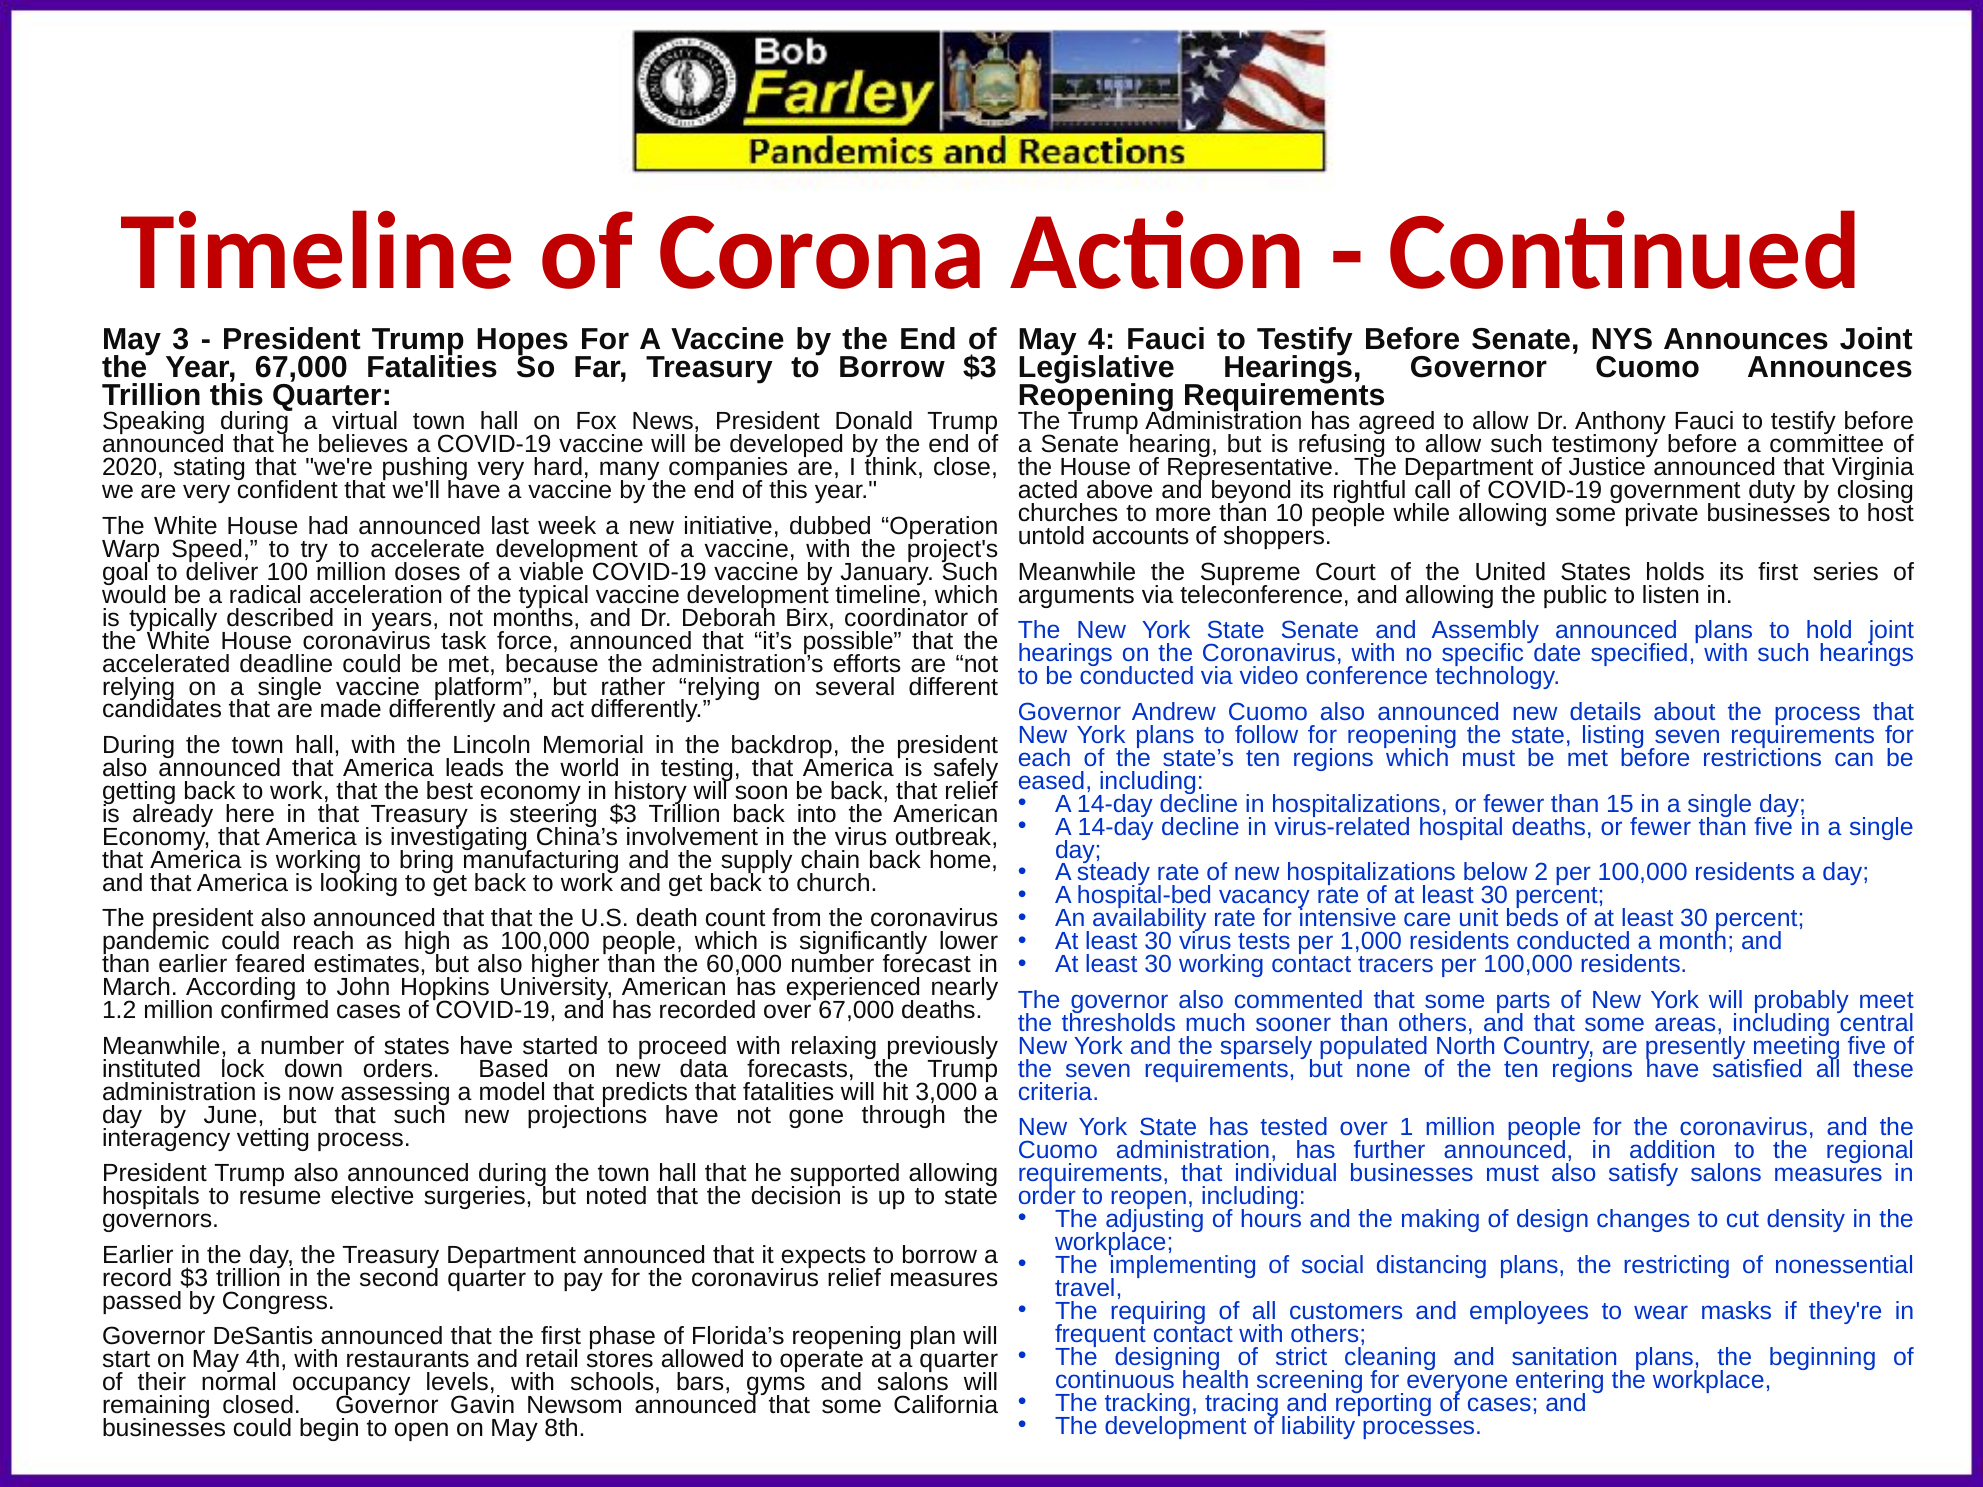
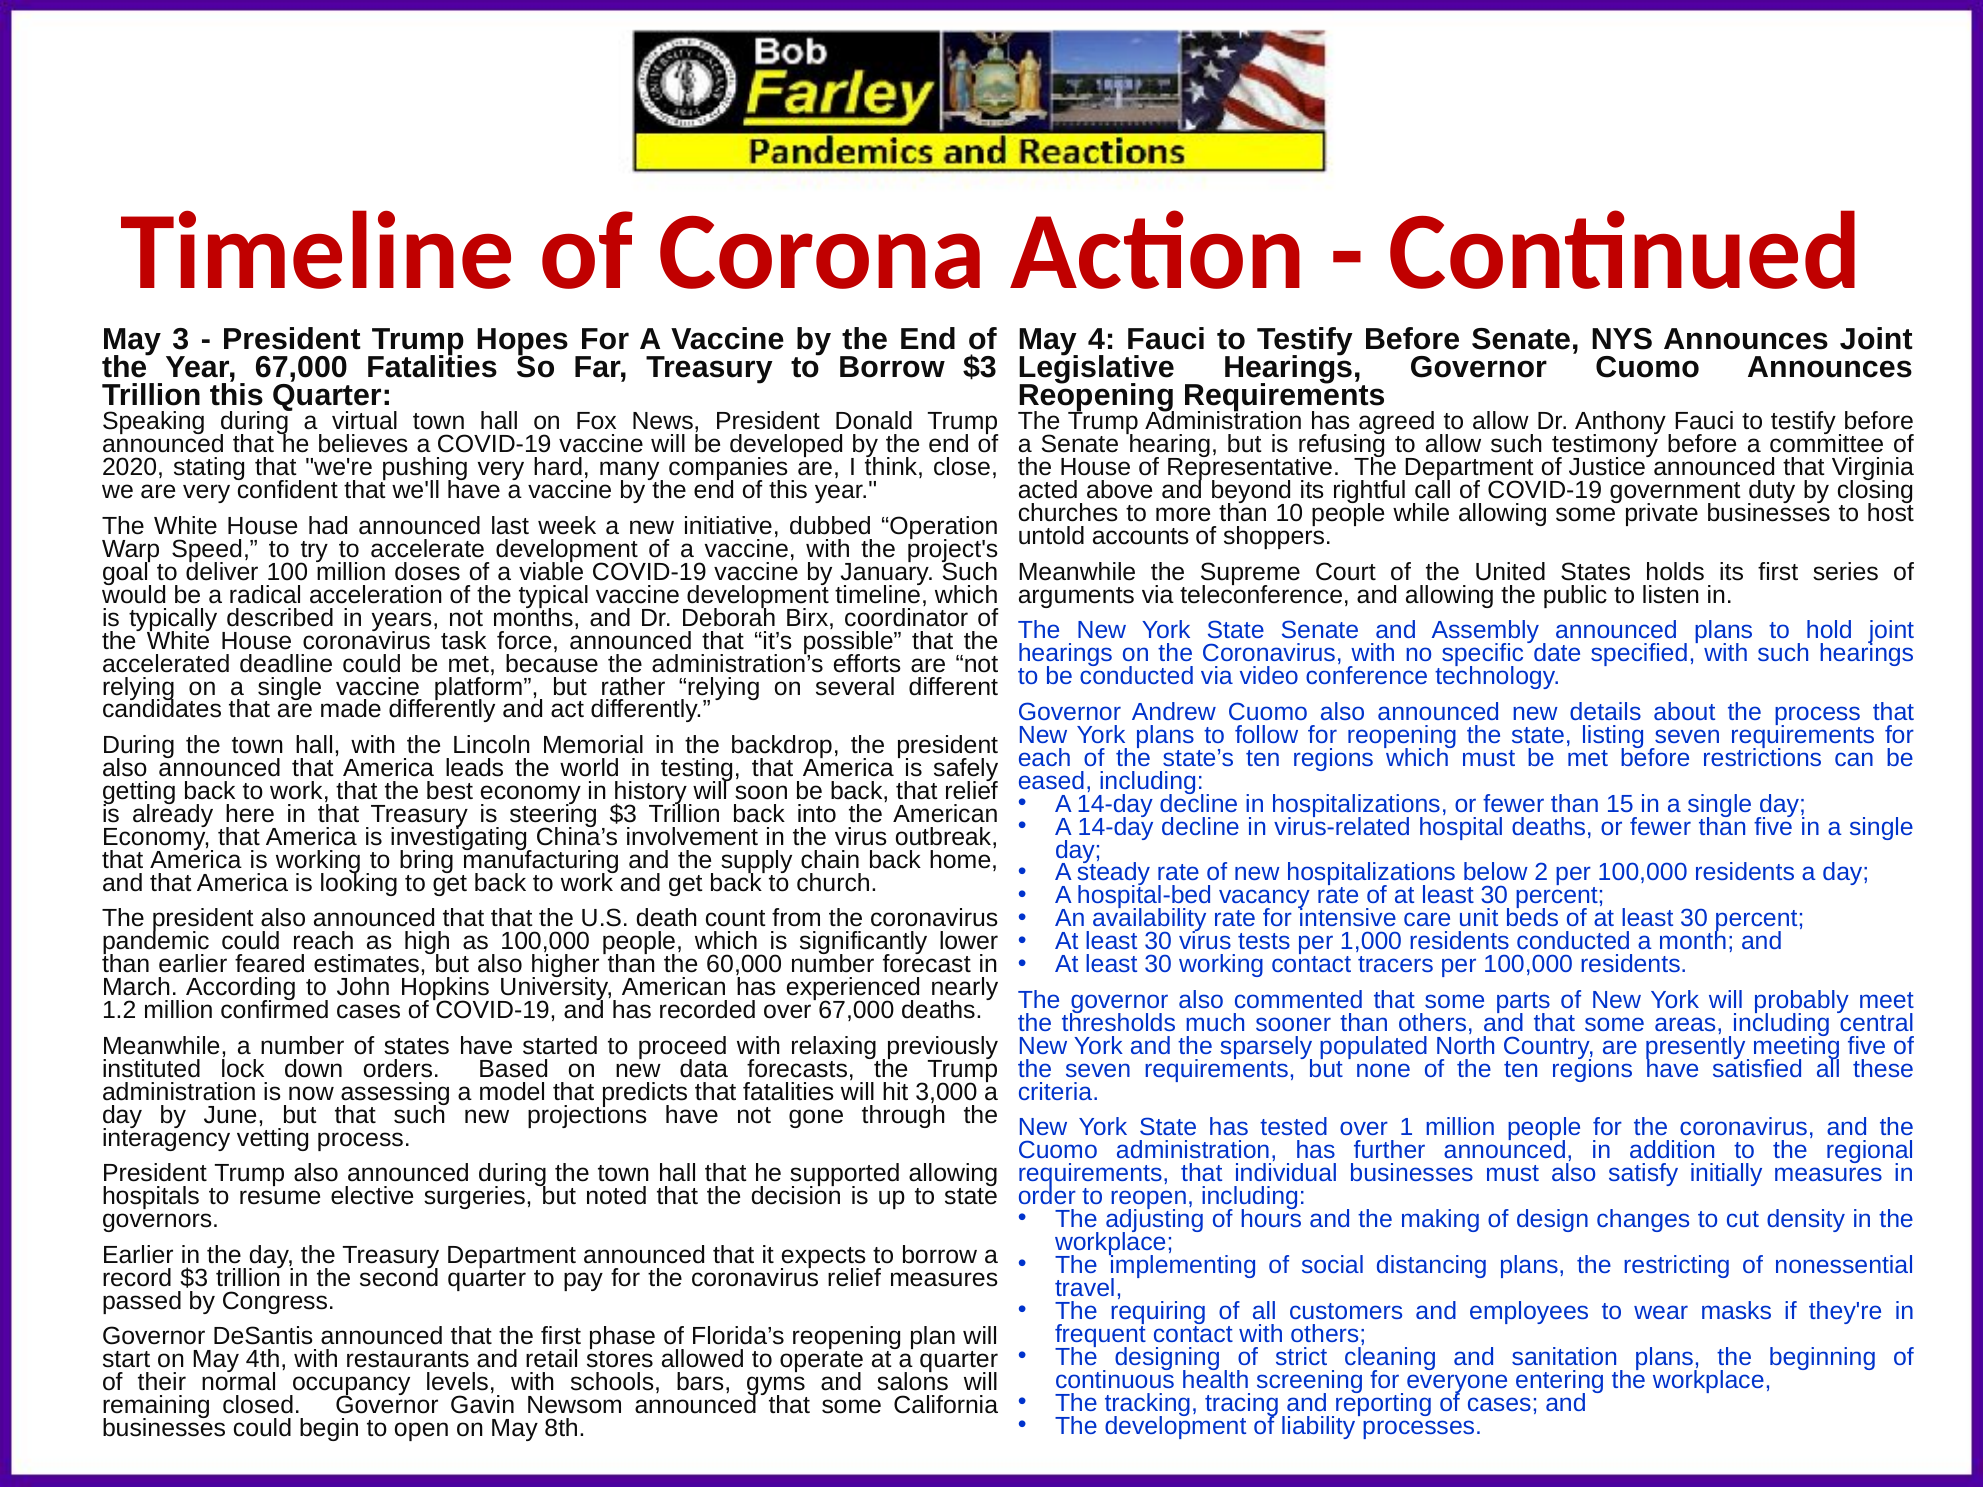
satisfy salons: salons -> initially
